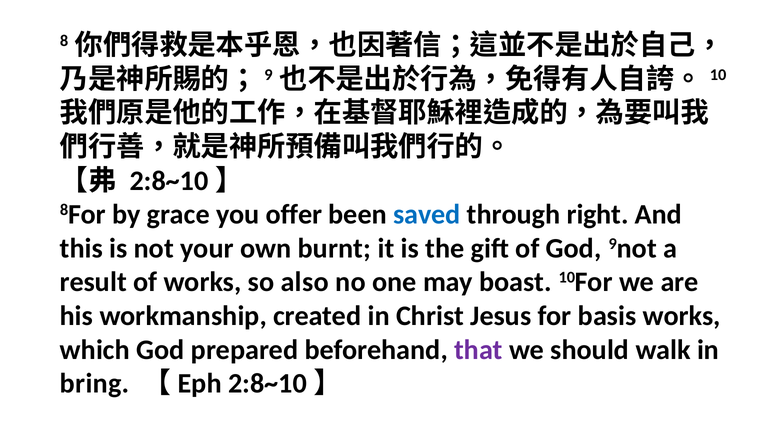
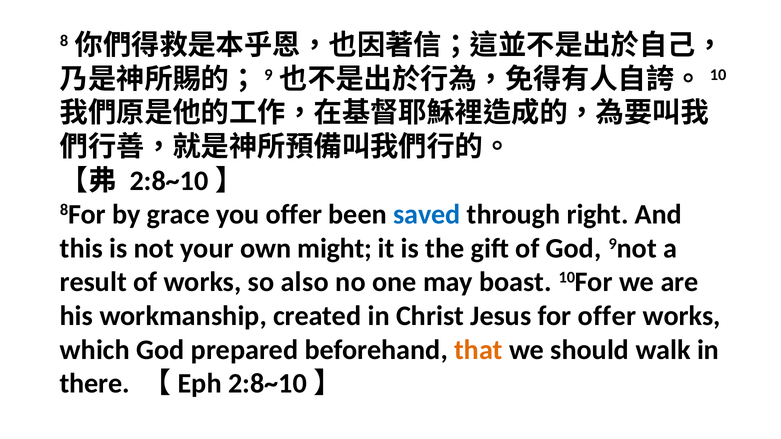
burnt: burnt -> might
for basis: basis -> offer
that colour: purple -> orange
bring: bring -> there
